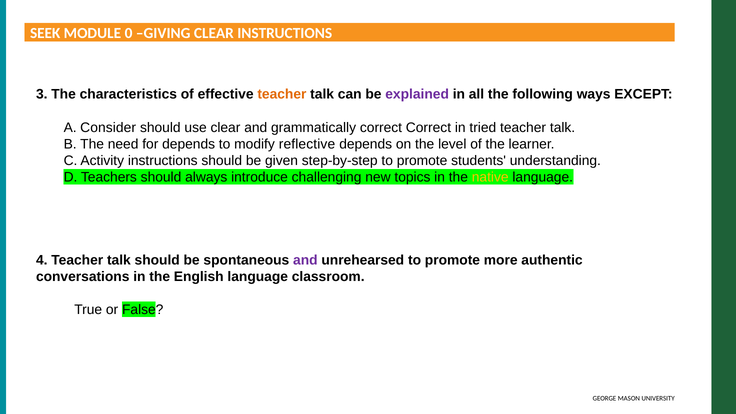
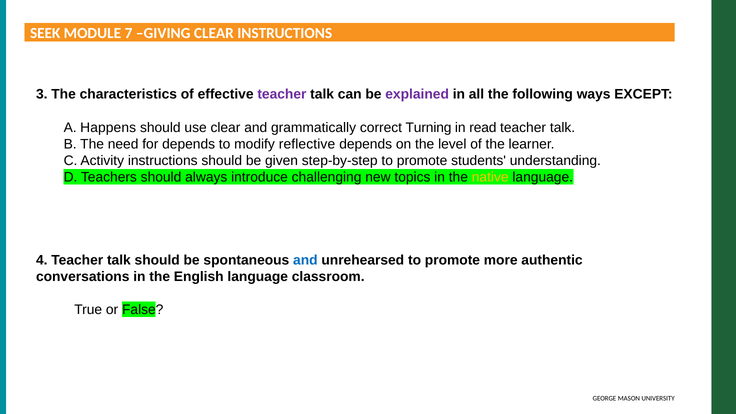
0: 0 -> 7
teacher at (282, 94) colour: orange -> purple
Consider: Consider -> Happens
correct Correct: Correct -> Turning
tried: tried -> read
and at (305, 260) colour: purple -> blue
